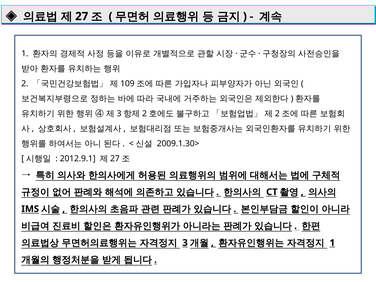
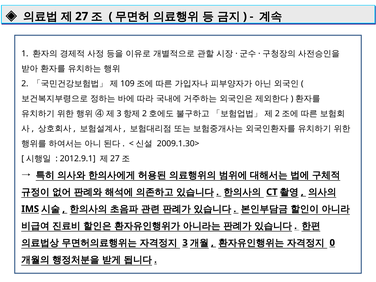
1 at (332, 243): 1 -> 0
